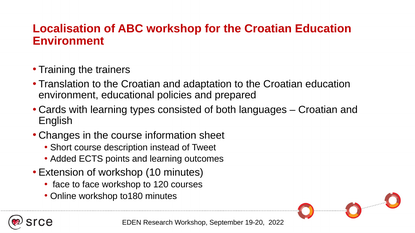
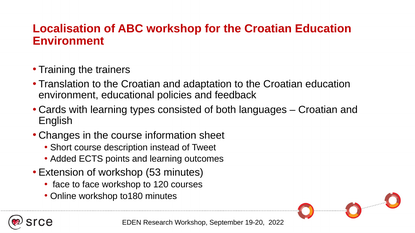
prepared: prepared -> feedback
10: 10 -> 53
